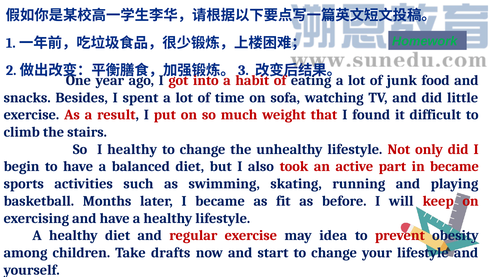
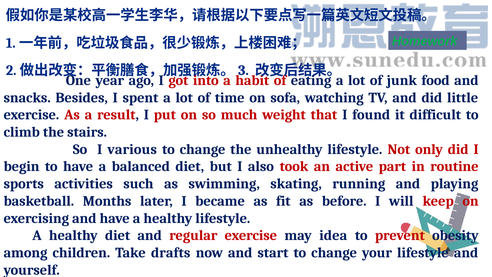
I healthy: healthy -> various
in became: became -> routine
